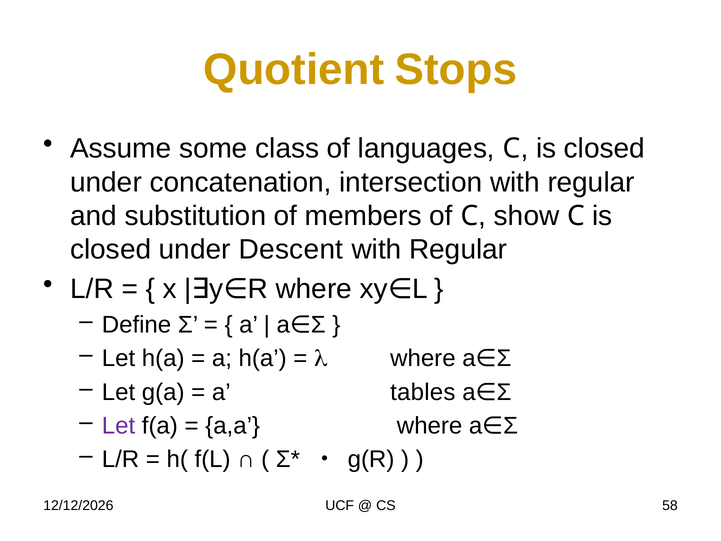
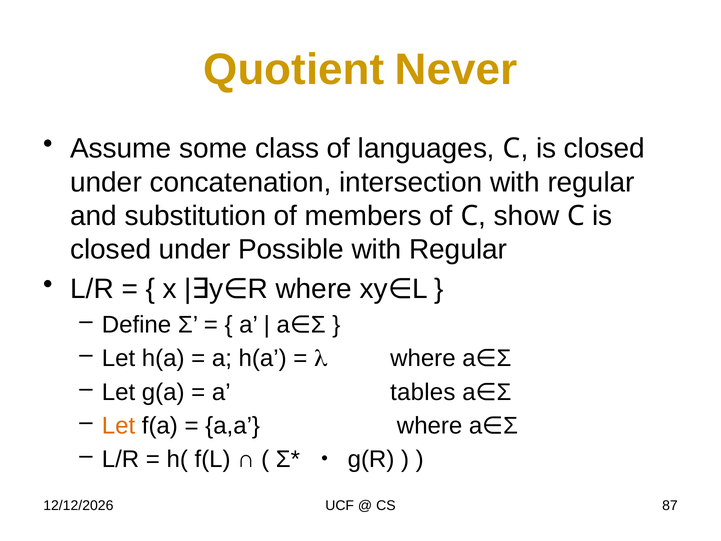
Stops: Stops -> Never
Descent: Descent -> Possible
Let at (119, 426) colour: purple -> orange
58: 58 -> 87
